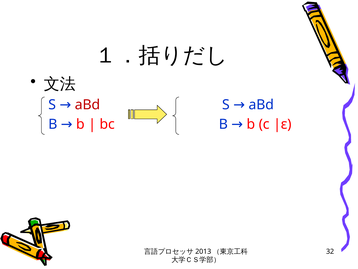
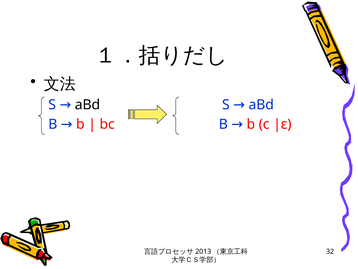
aBd at (87, 105) colour: red -> black
